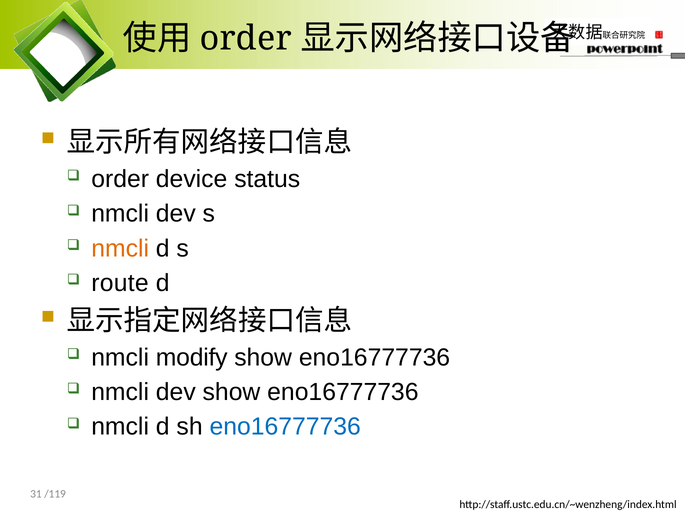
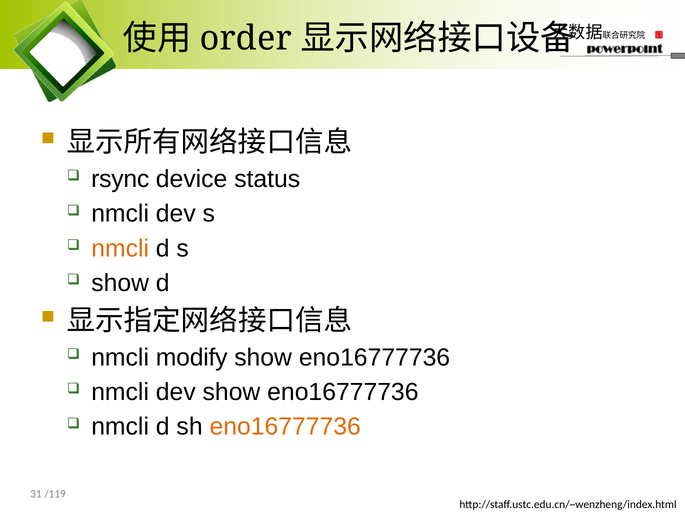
order at (120, 179): order -> rsync
route at (120, 283): route -> show
eno16777736 at (285, 427) colour: blue -> orange
